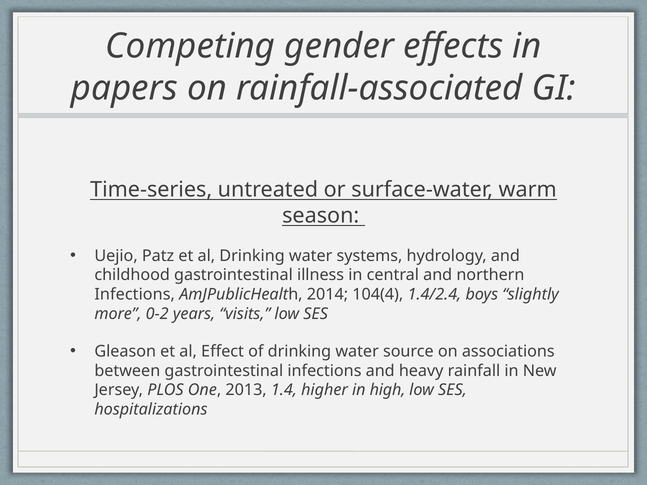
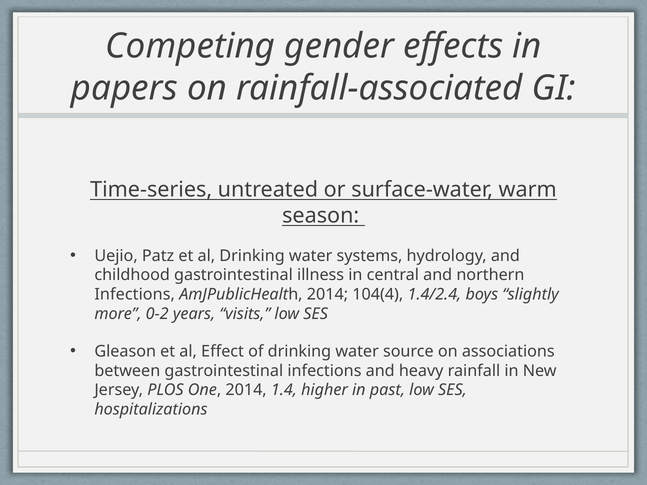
One 2013: 2013 -> 2014
high: high -> past
